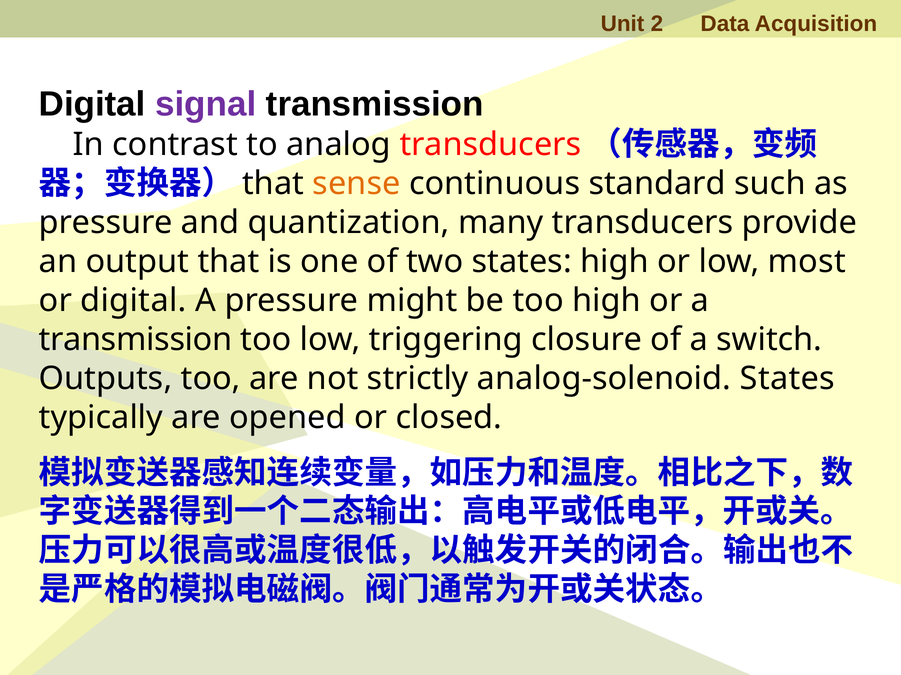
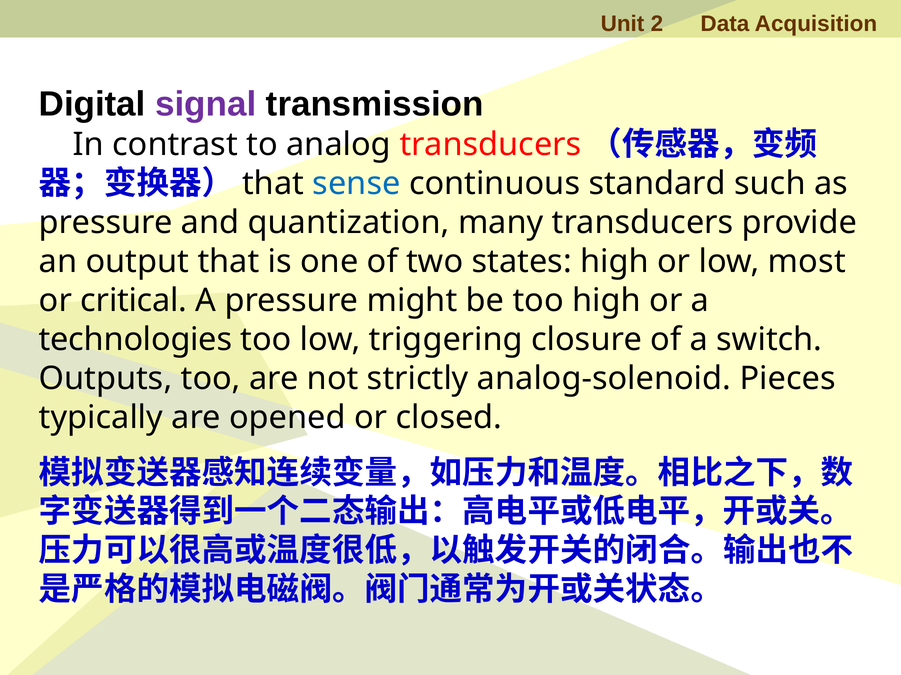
sense colour: orange -> blue
or digital: digital -> critical
transmission at (136, 340): transmission -> technologies
analog-solenoid States: States -> Pieces
